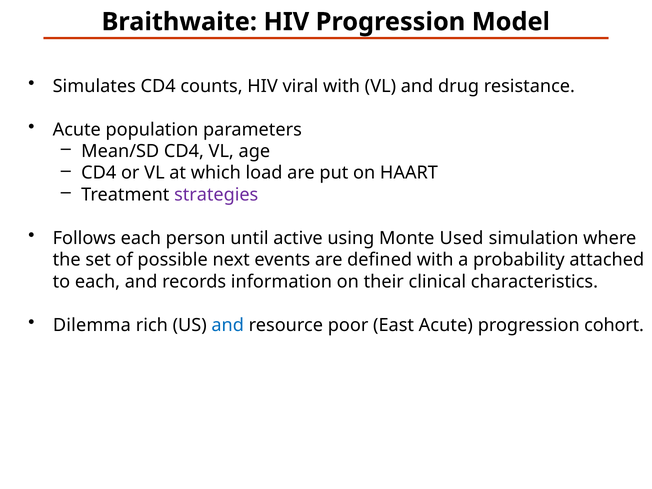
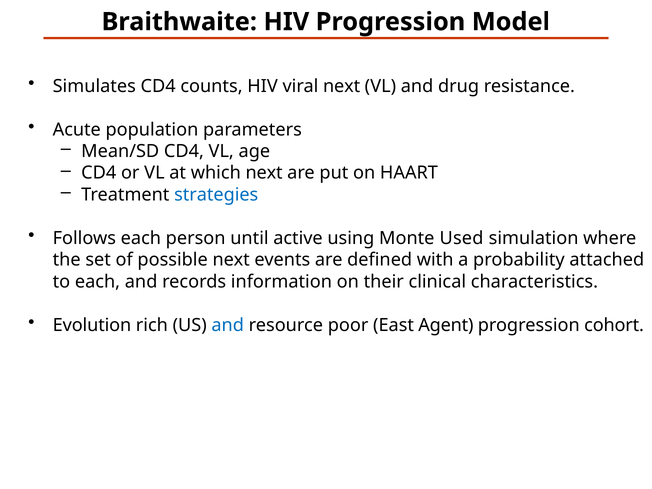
viral with: with -> next
which load: load -> next
strategies colour: purple -> blue
Dilemma: Dilemma -> Evolution
East Acute: Acute -> Agent
